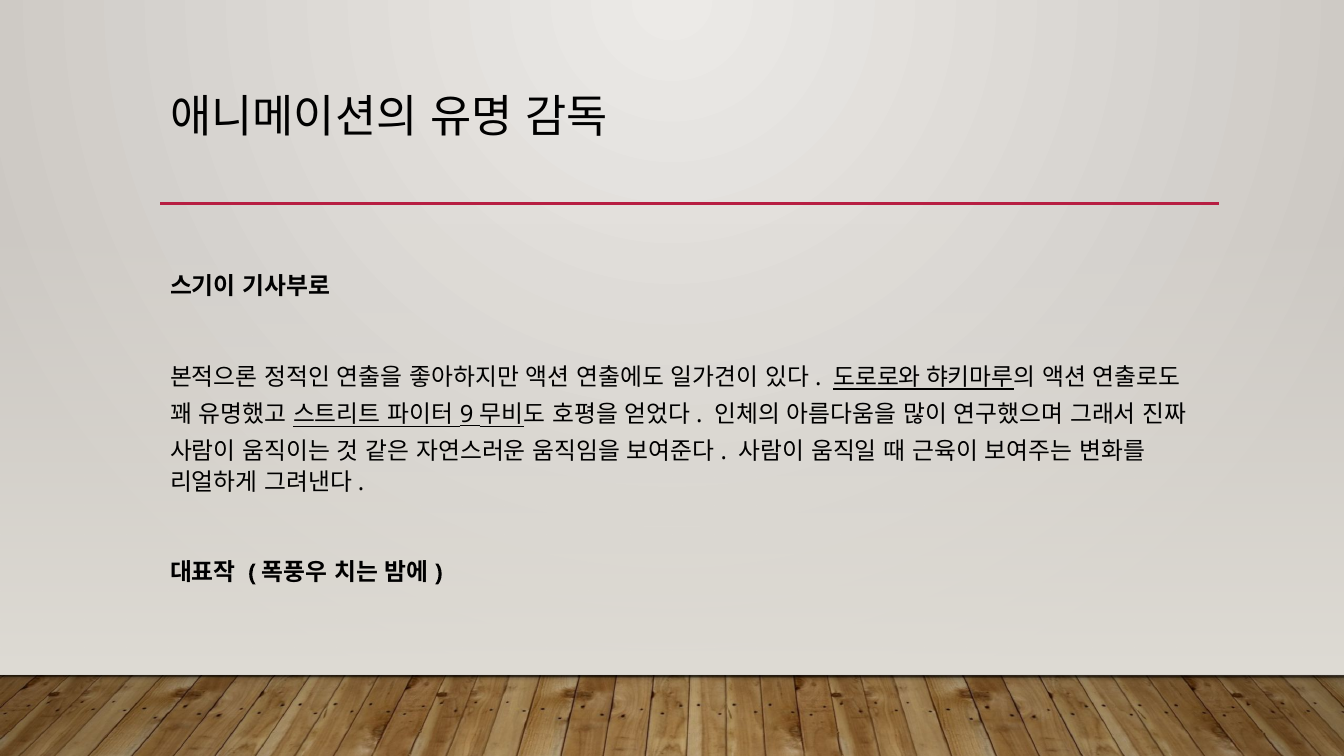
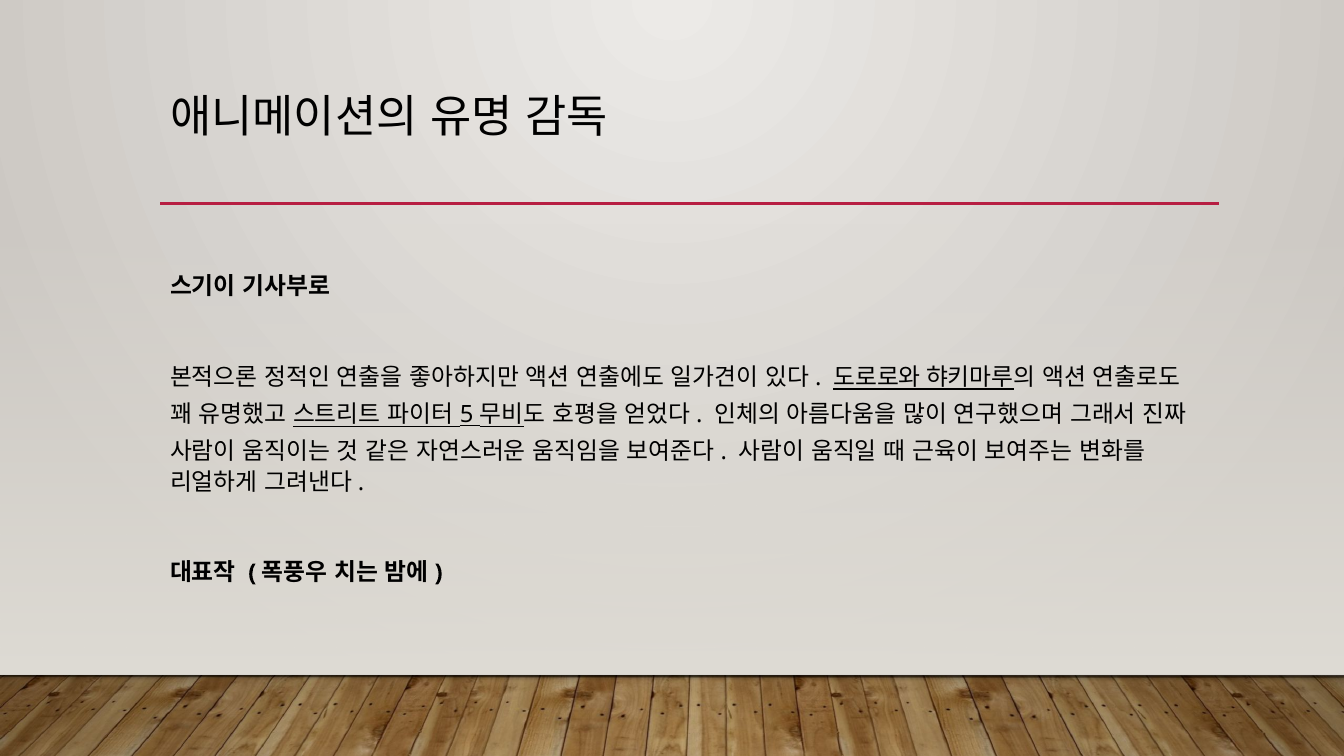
9: 9 -> 5
